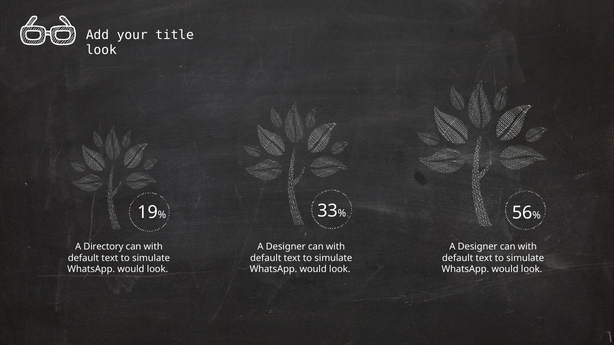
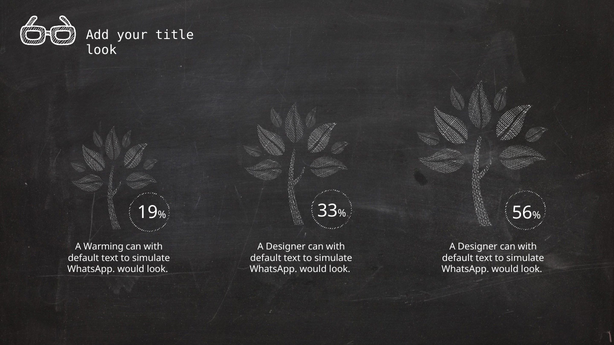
Directory: Directory -> Warming
